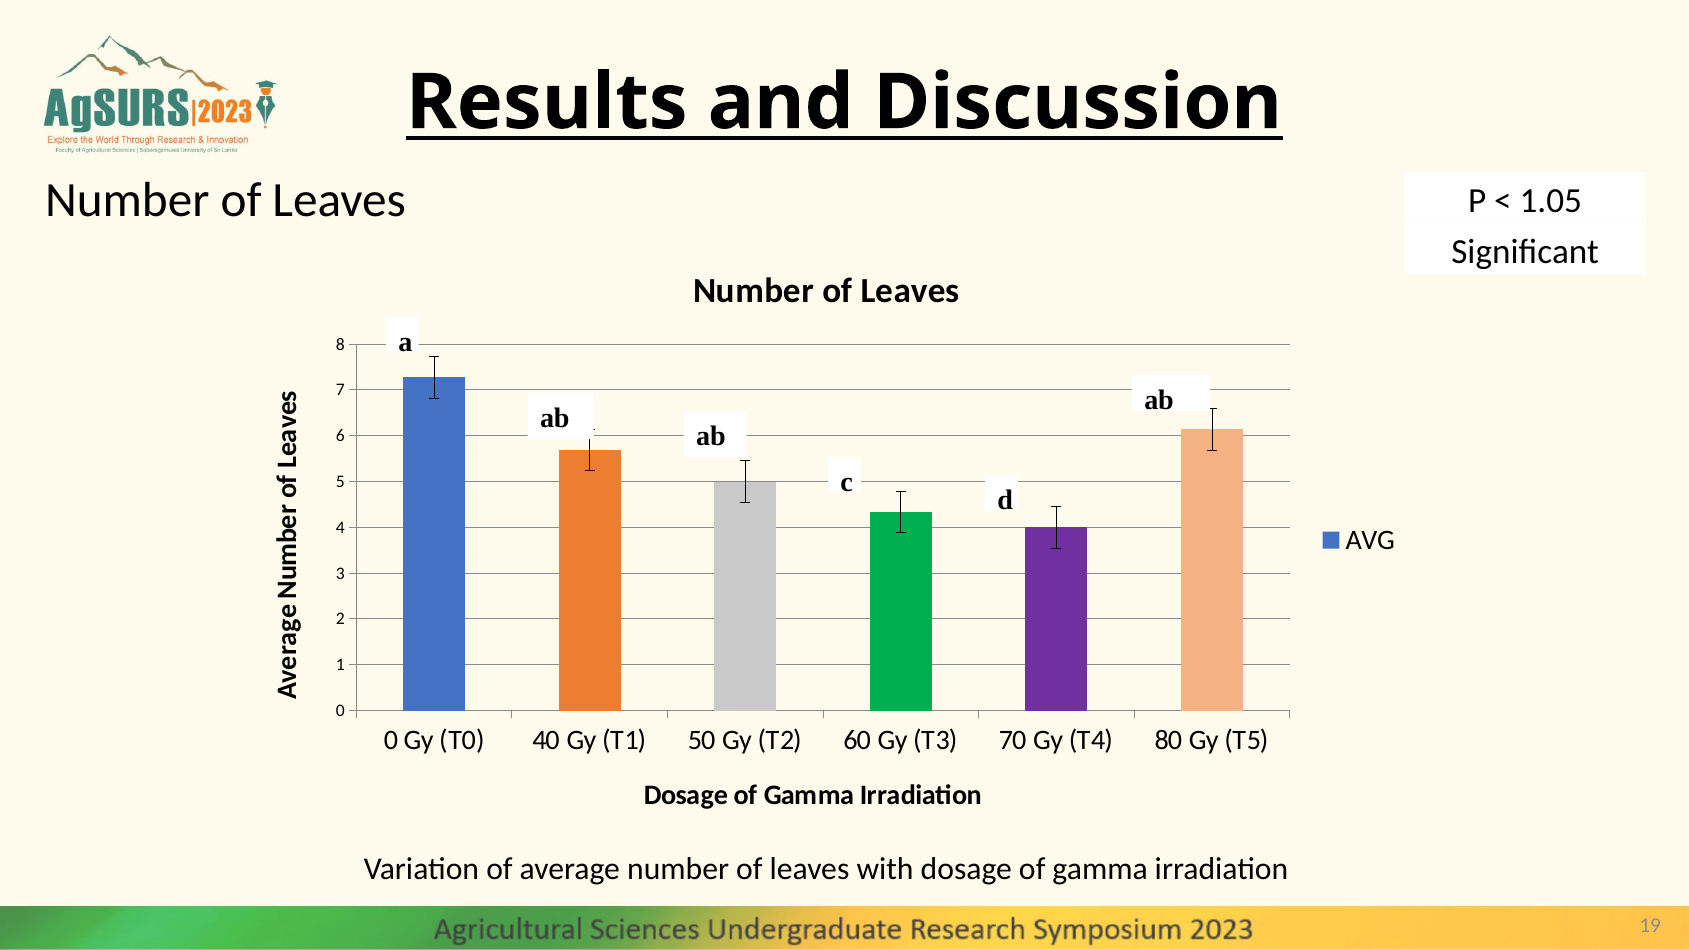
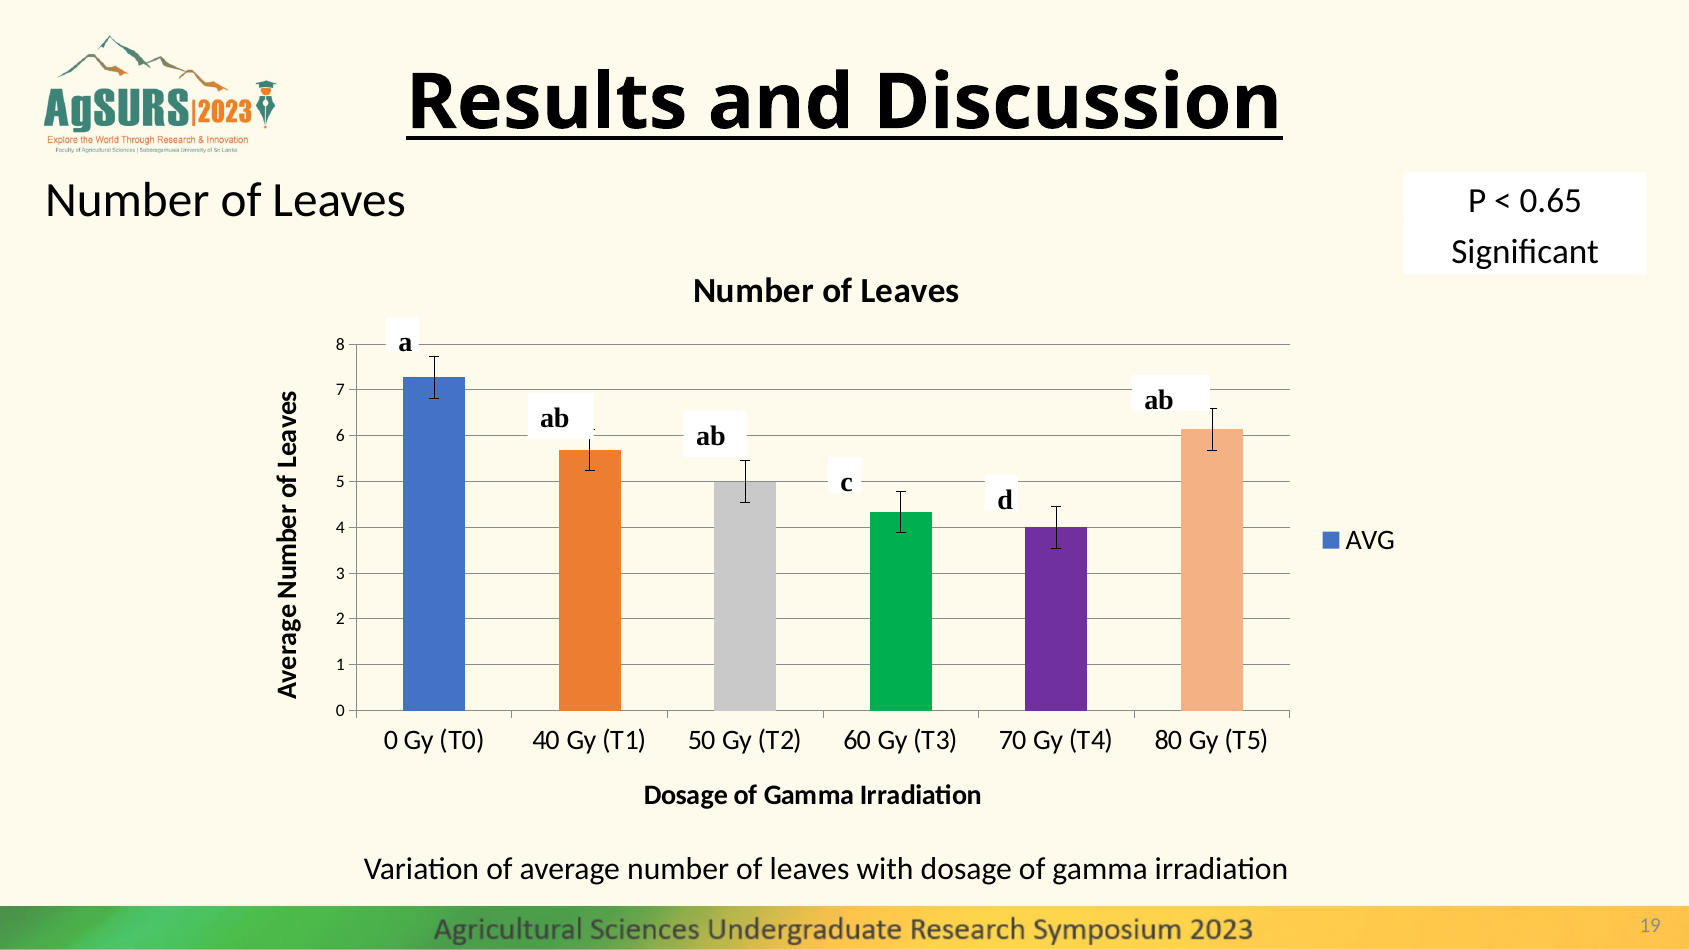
1.05: 1.05 -> 0.65
